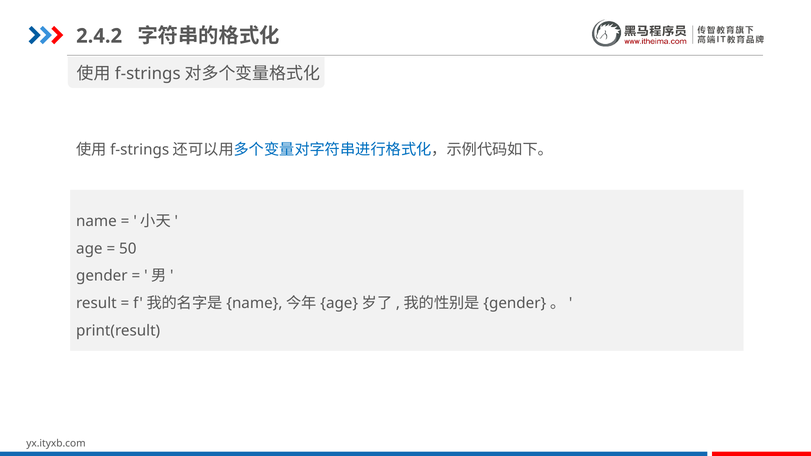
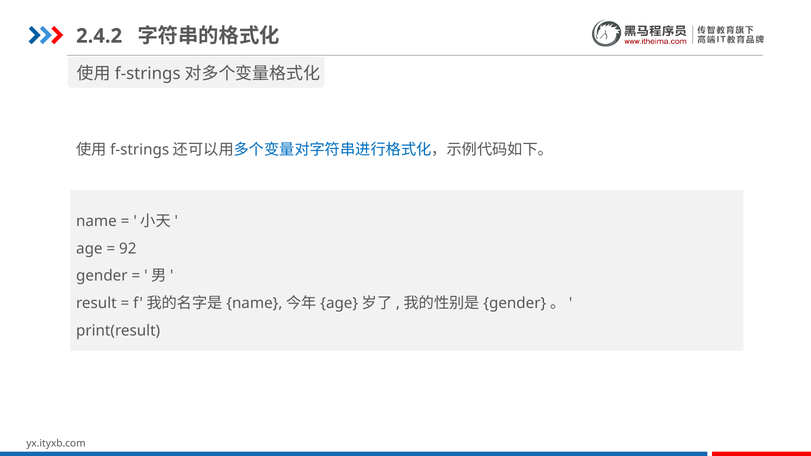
50: 50 -> 92
